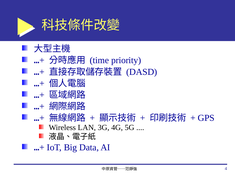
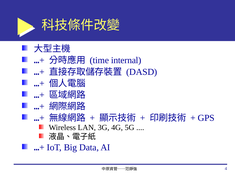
priority: priority -> internal
